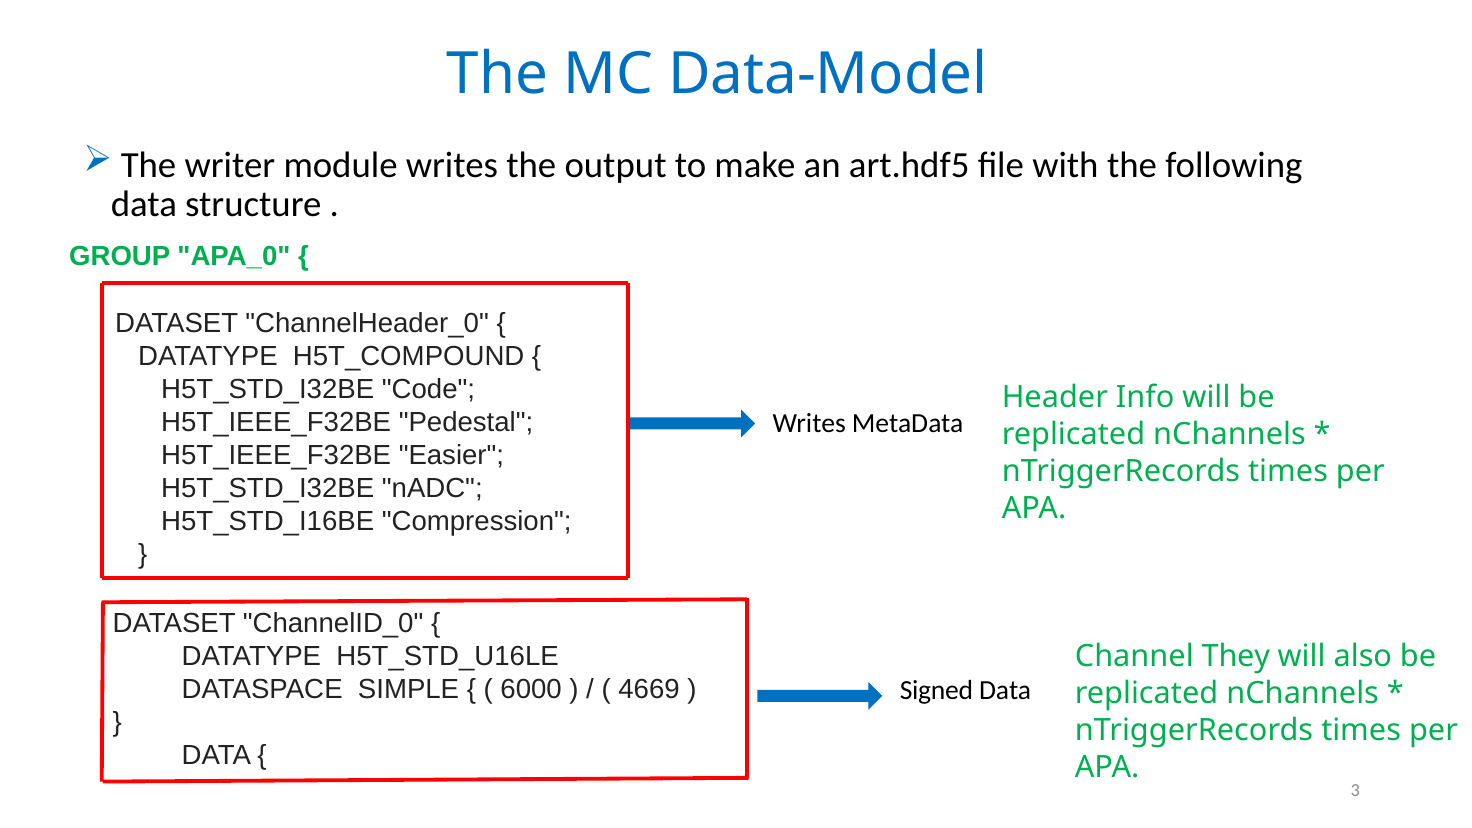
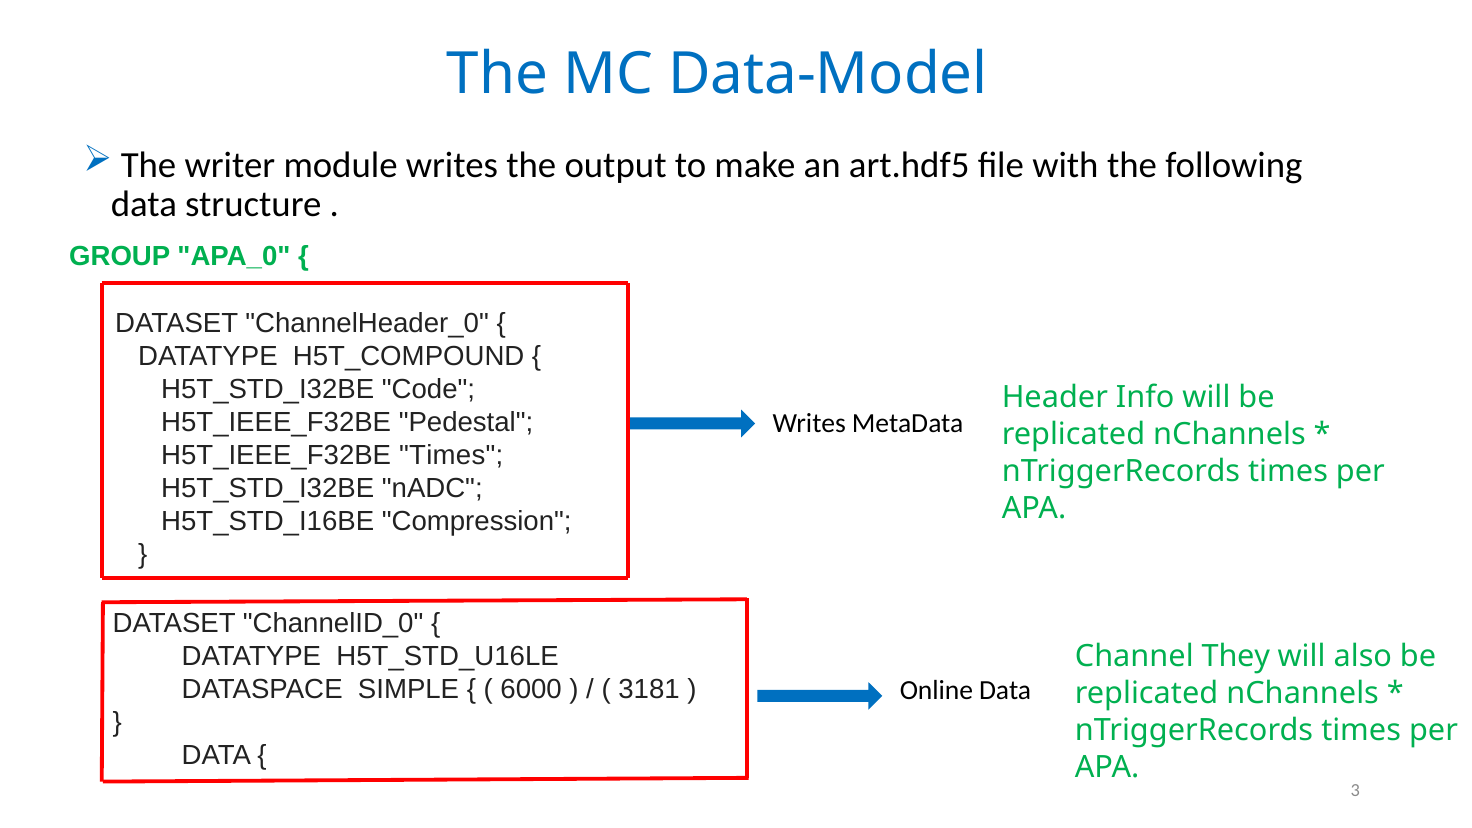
H5T_IEEE_F32BE Easier: Easier -> Times
4669: 4669 -> 3181
Signed: Signed -> Online
